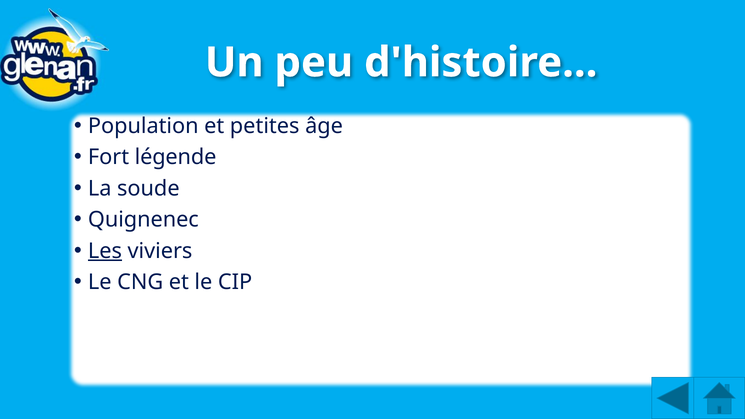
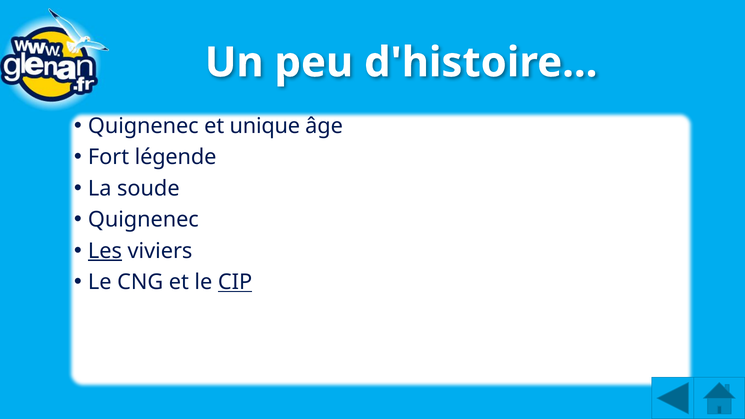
Population at (143, 126): Population -> Quignenec
petites: petites -> unique
CIP underline: none -> present
